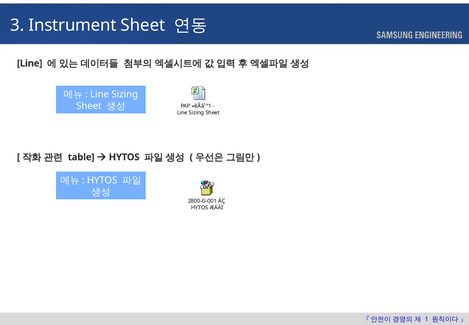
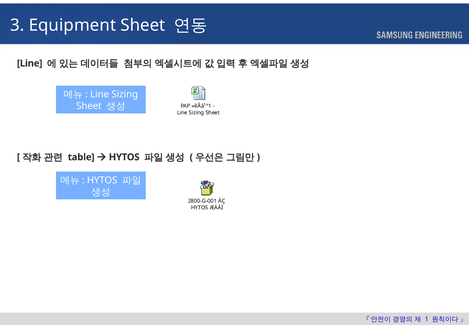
Instrument: Instrument -> Equipment
